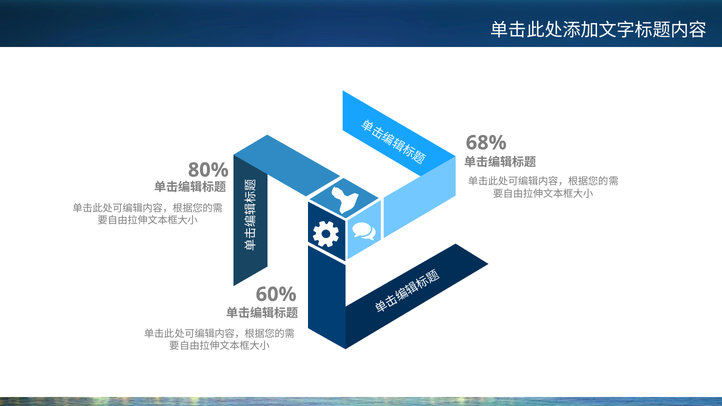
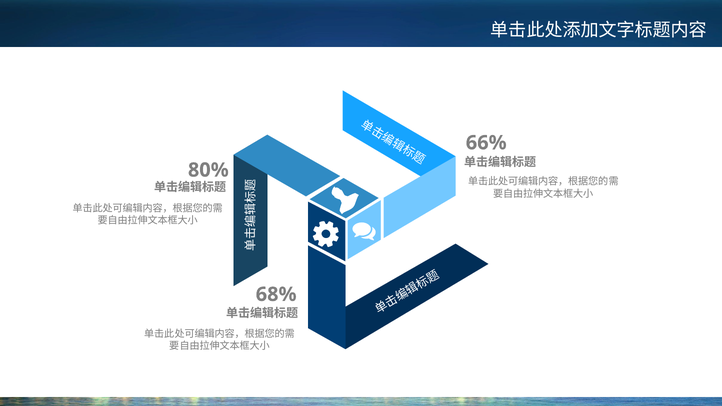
68%: 68% -> 66%
60%: 60% -> 68%
